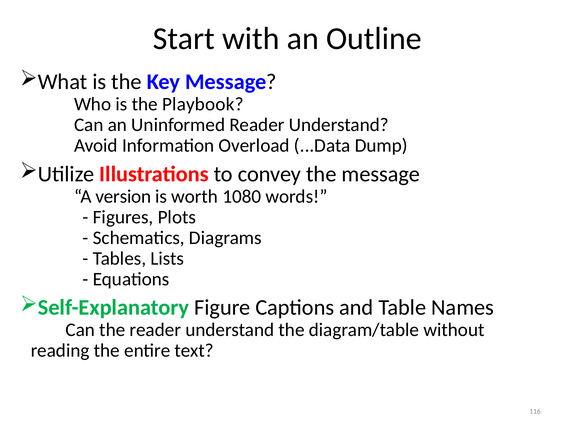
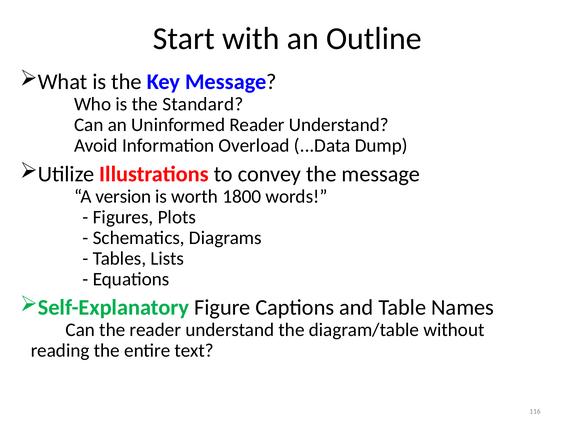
Playbook: Playbook -> Standard
1080: 1080 -> 1800
